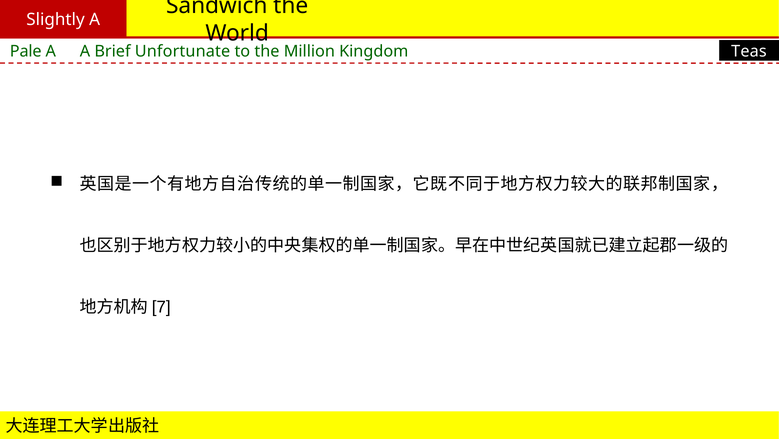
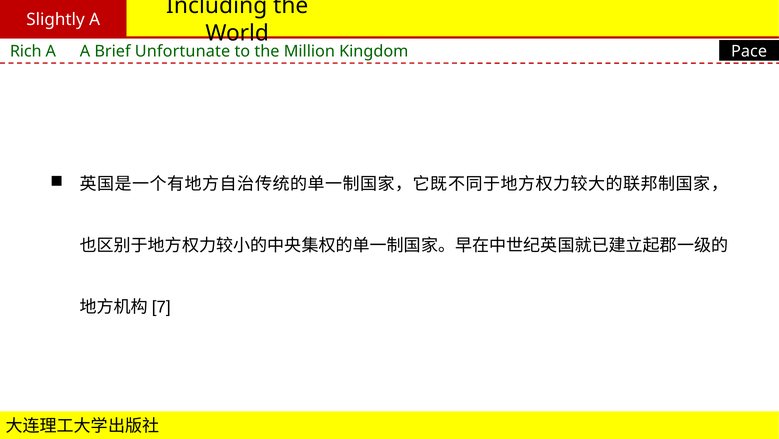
Sandwich: Sandwich -> Including
Pale: Pale -> Rich
Teas: Teas -> Pace
